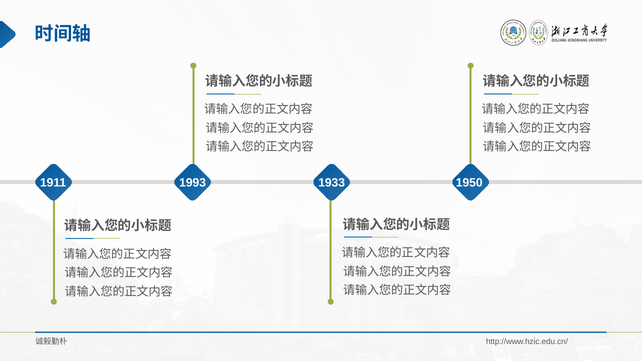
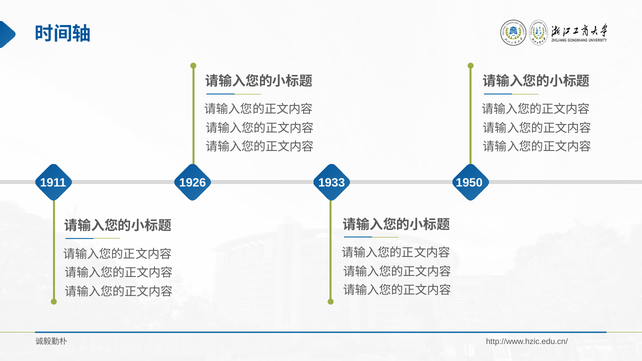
1993: 1993 -> 1926
